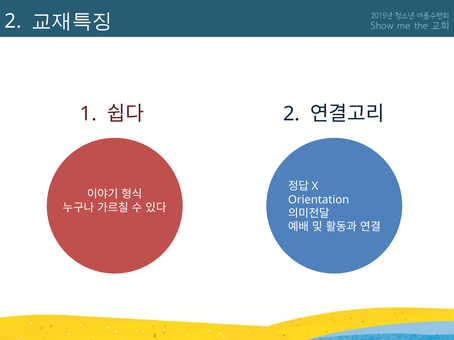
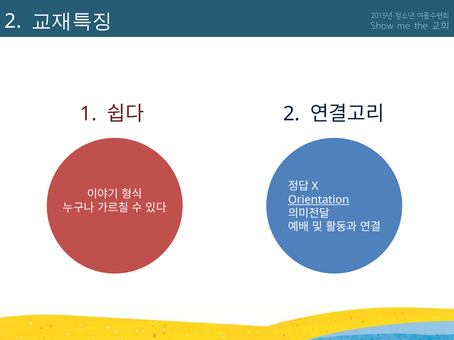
Orientation underline: none -> present
